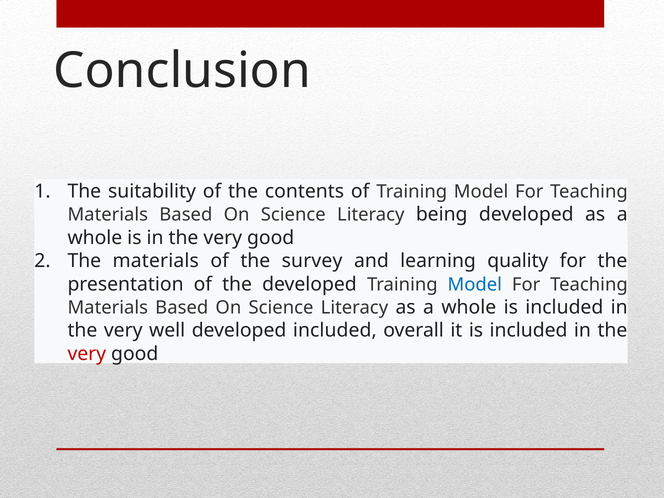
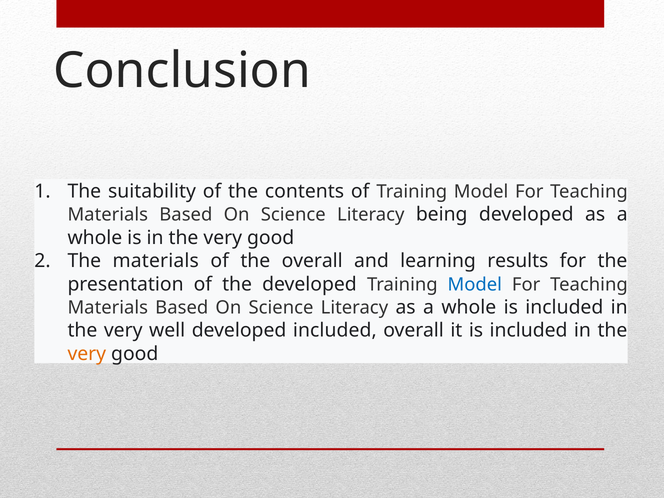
the survey: survey -> overall
quality: quality -> results
very at (87, 354) colour: red -> orange
